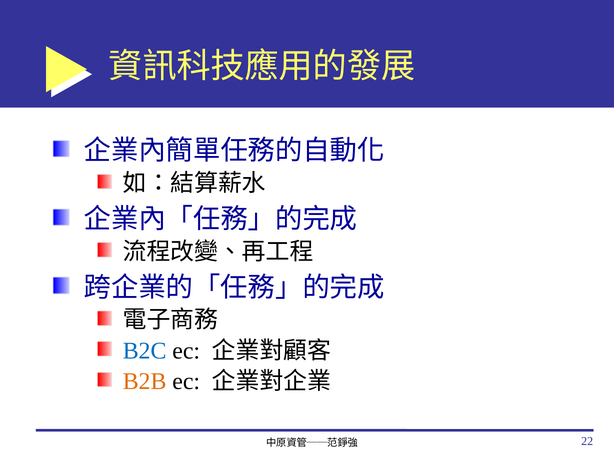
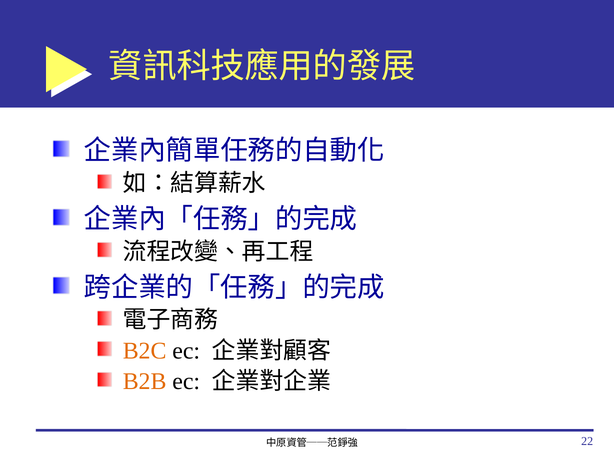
B2C colour: blue -> orange
